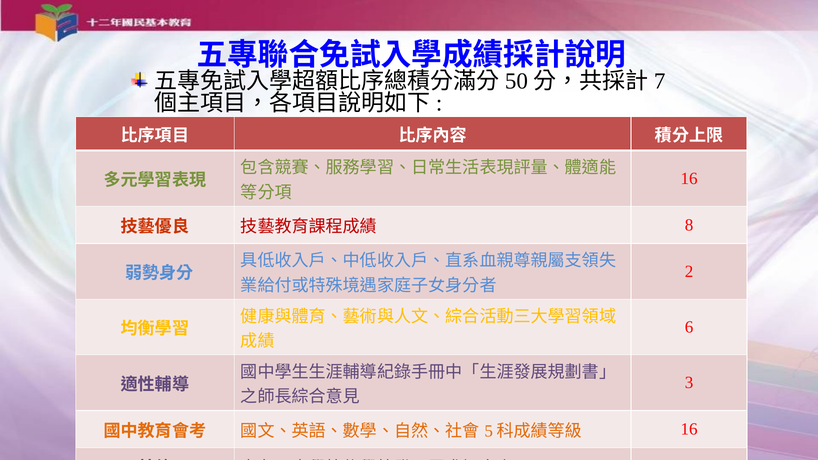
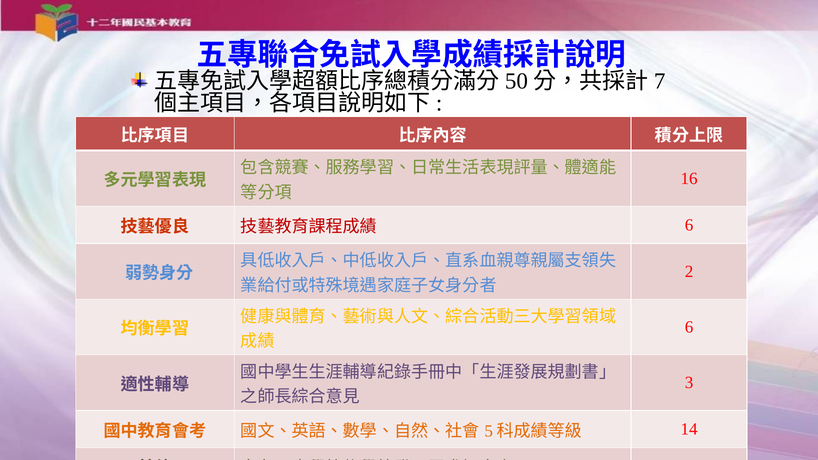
8 at (689, 225): 8 -> 6
16 at (689, 429): 16 -> 14
